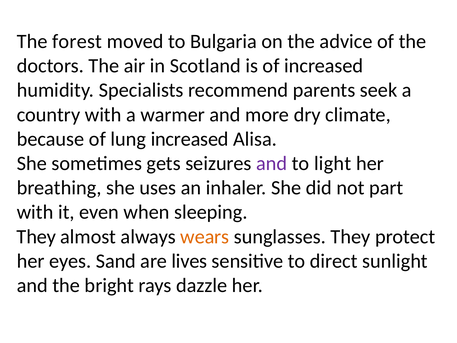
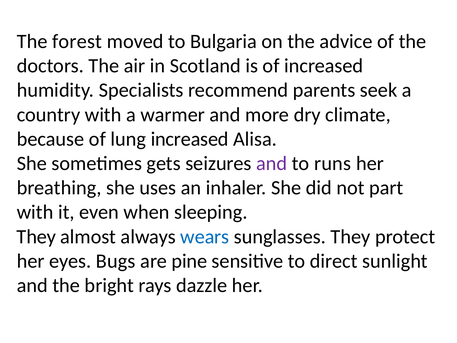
light: light -> runs
wears colour: orange -> blue
Sand: Sand -> Bugs
lives: lives -> pine
